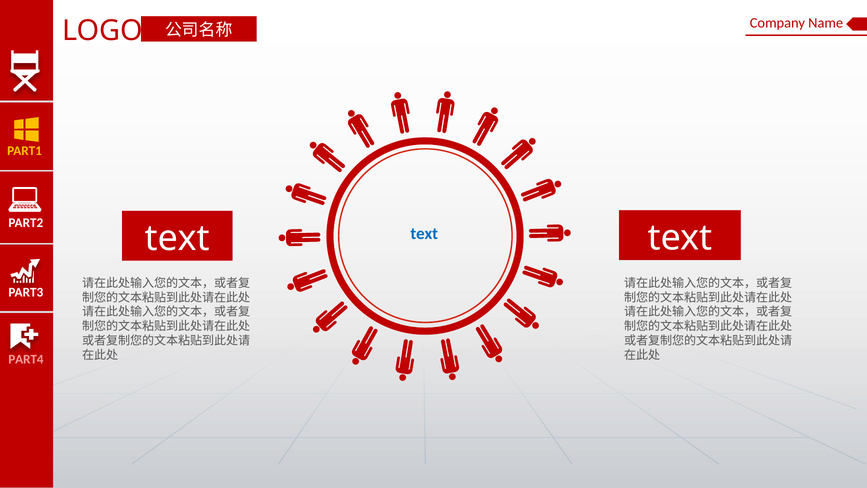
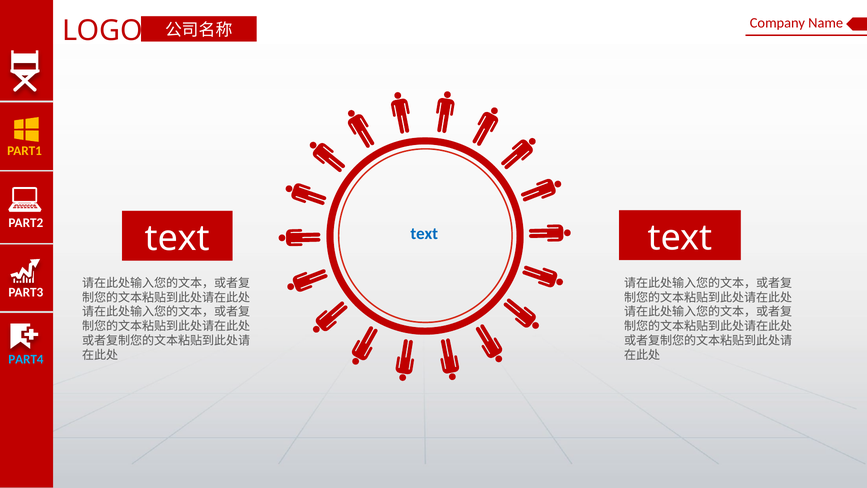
PART4 colour: pink -> light blue
